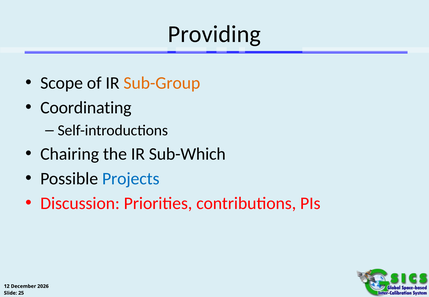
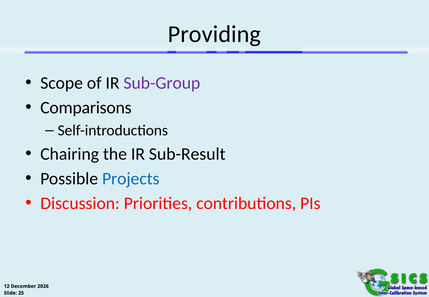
Sub-Group colour: orange -> purple
Coordinating: Coordinating -> Comparisons
Sub-Which: Sub-Which -> Sub-Result
